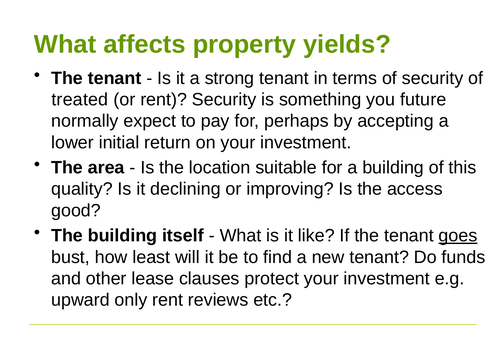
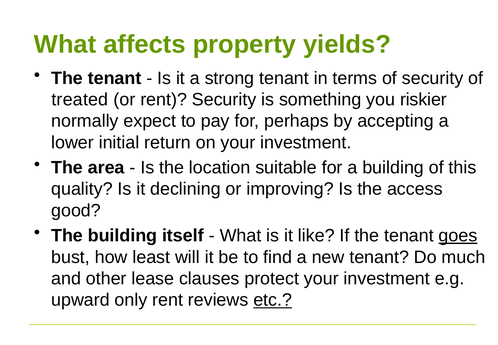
future: future -> riskier
funds: funds -> much
etc underline: none -> present
